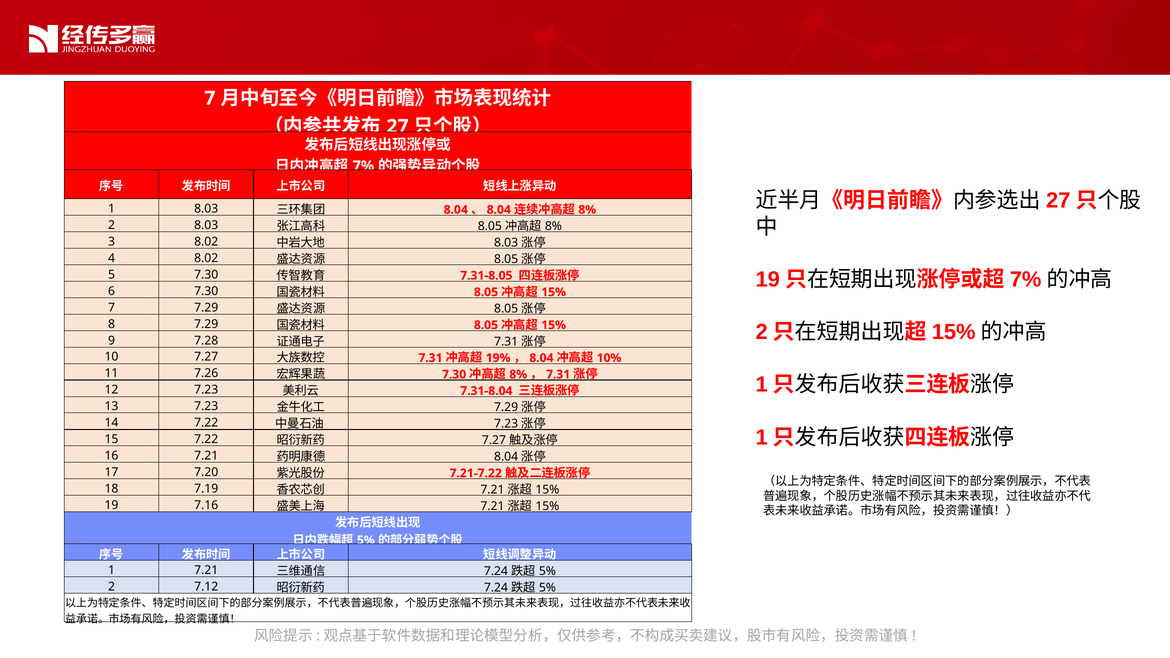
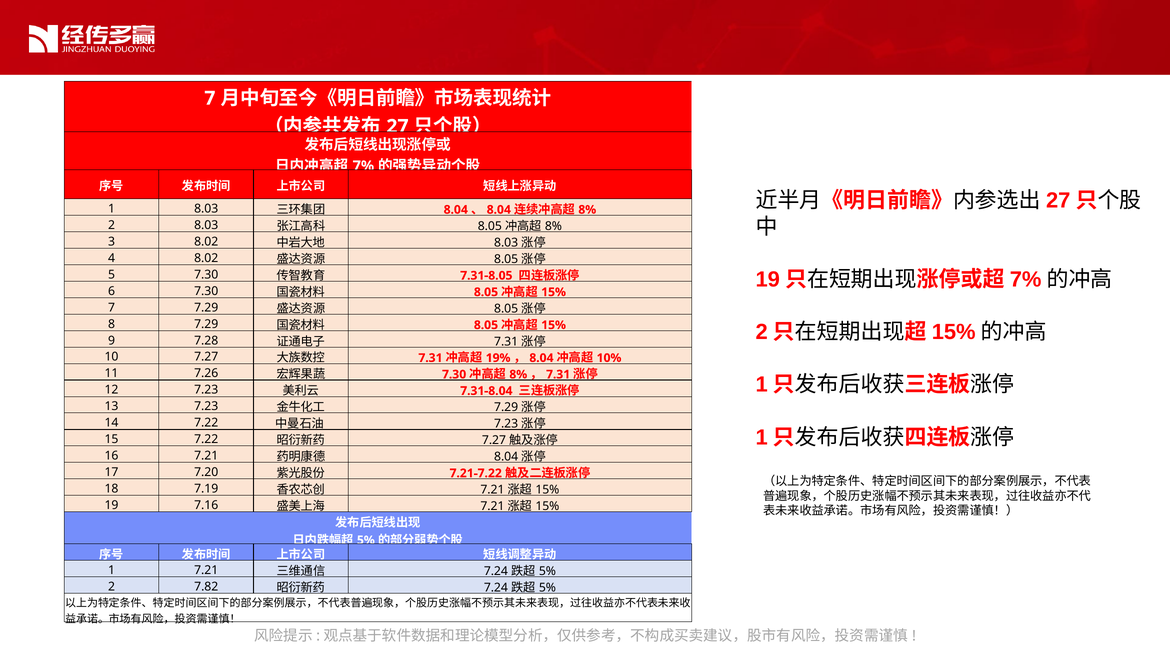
7.12: 7.12 -> 7.82
